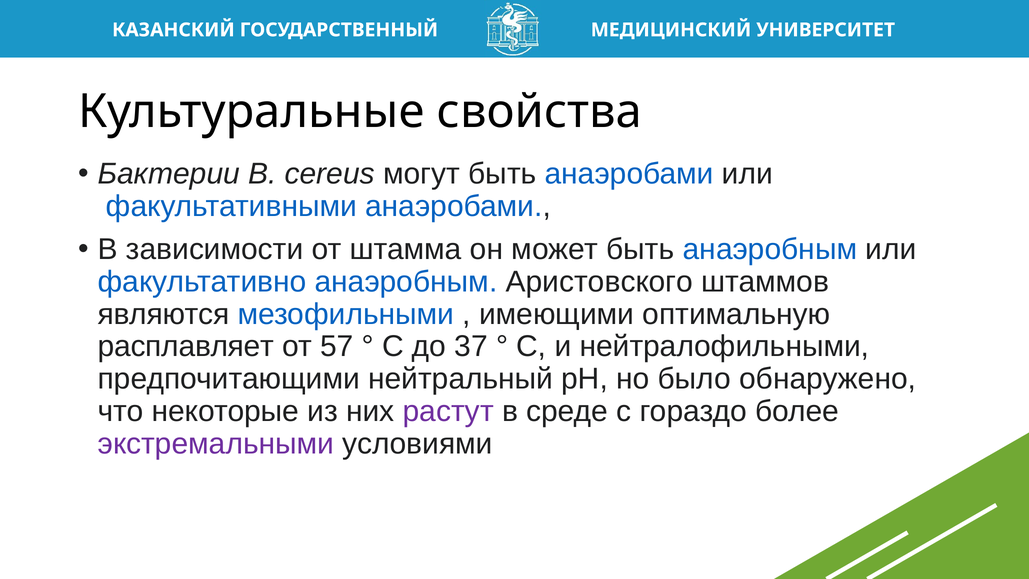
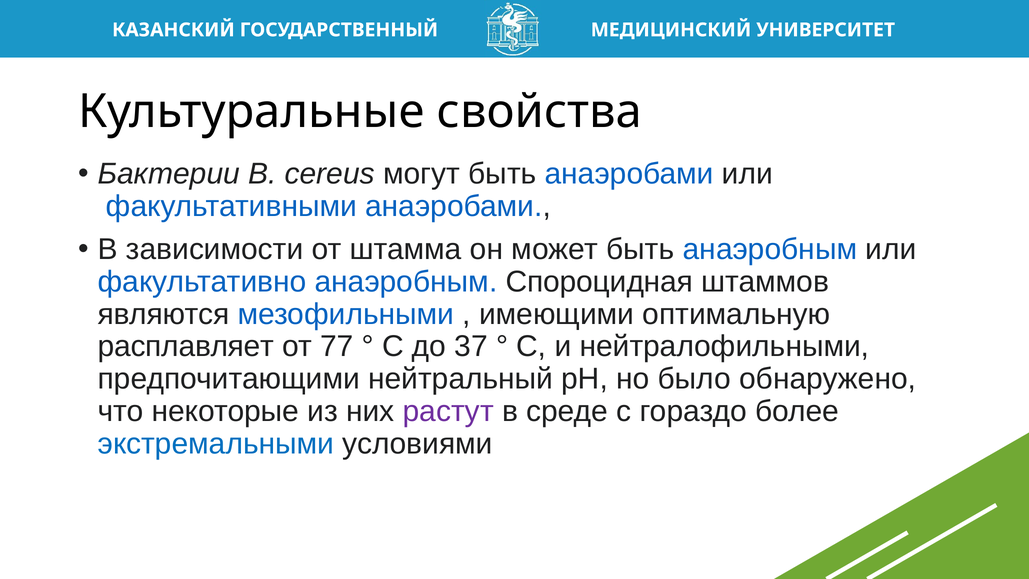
Аристовского: Аристовского -> Спороцидная
57: 57 -> 77
экстремальными colour: purple -> blue
